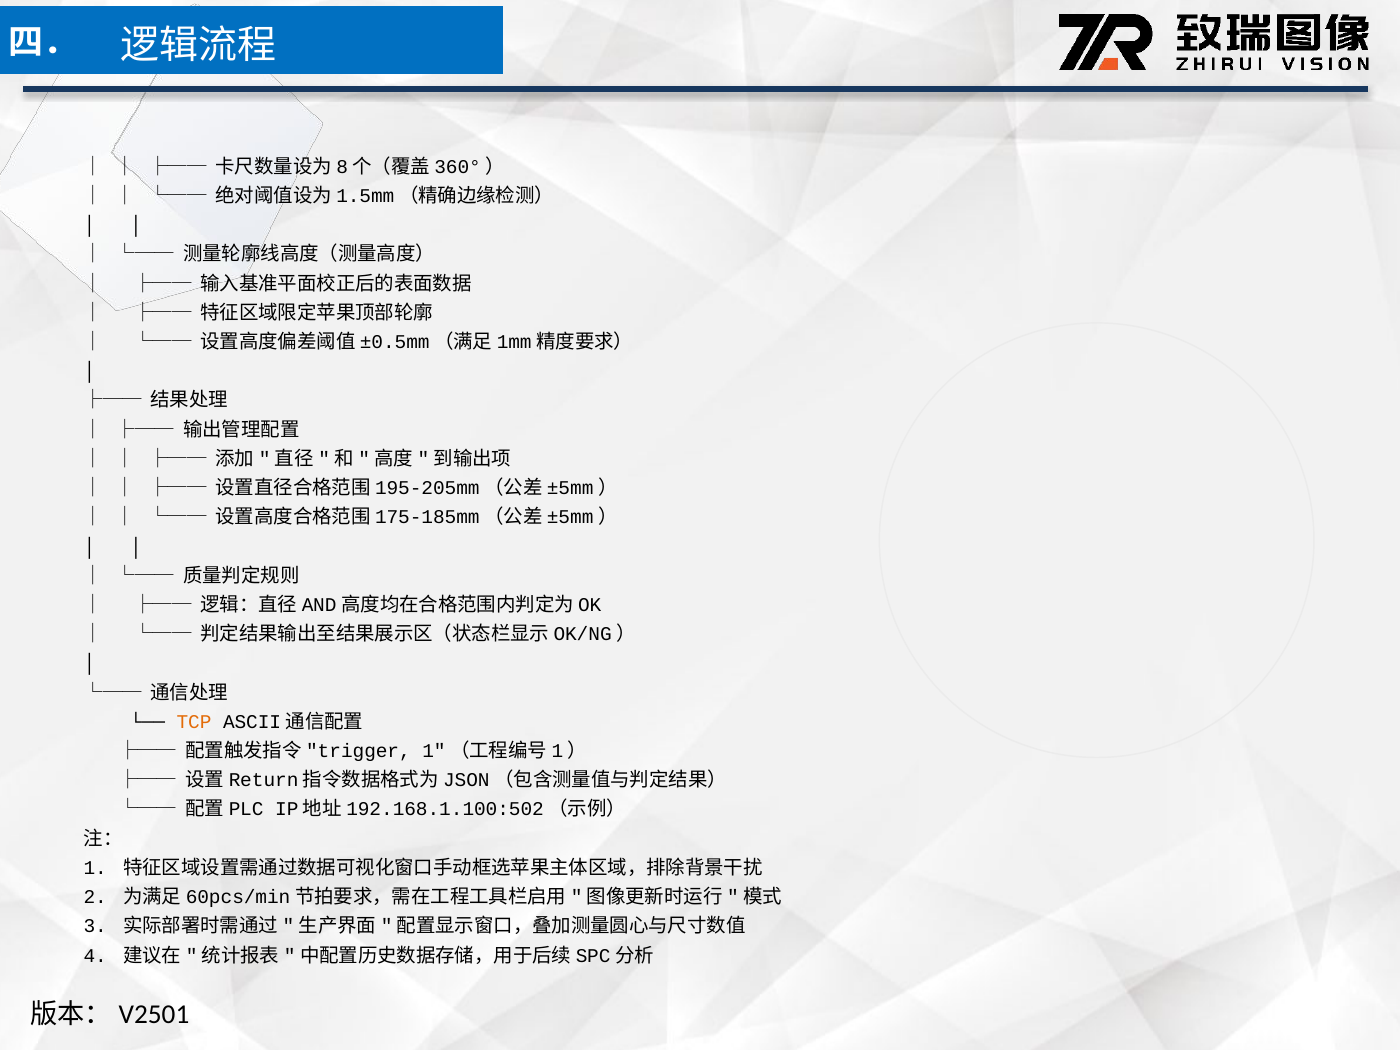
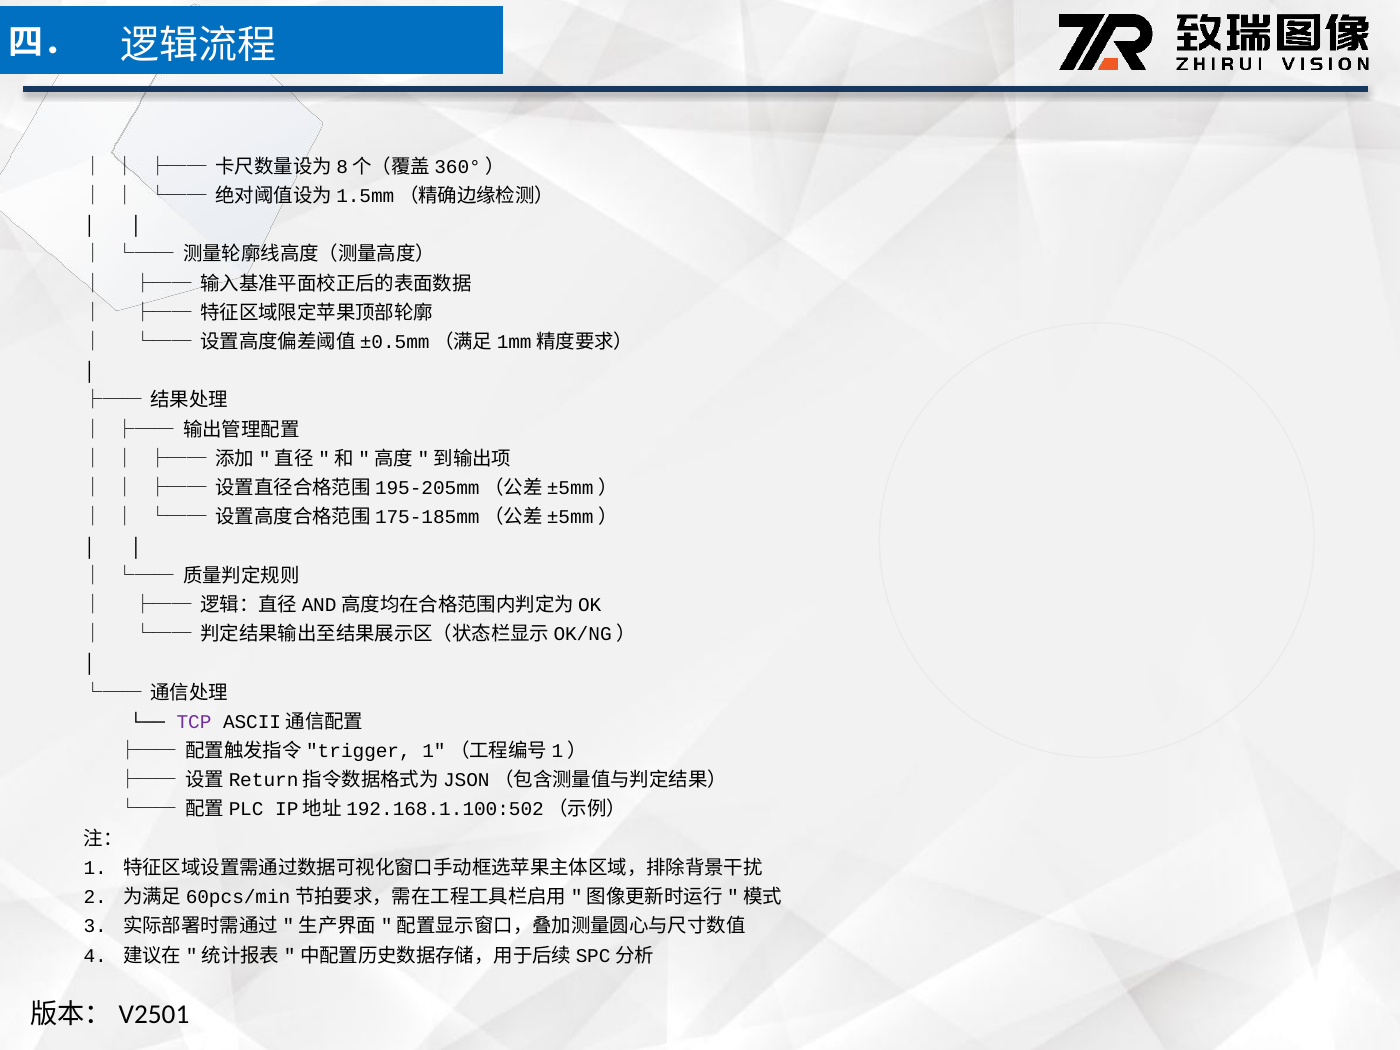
TCP colour: orange -> purple
